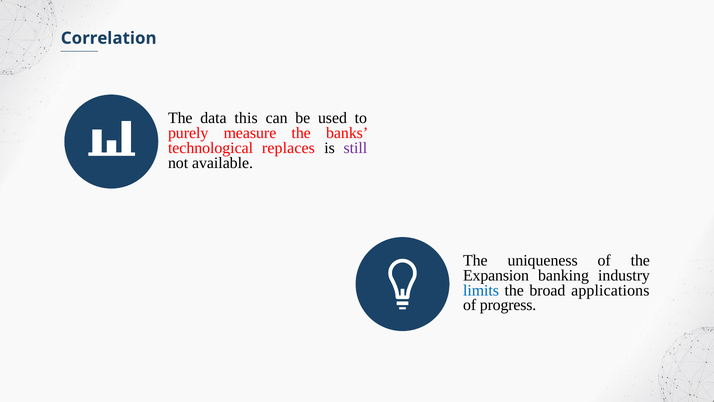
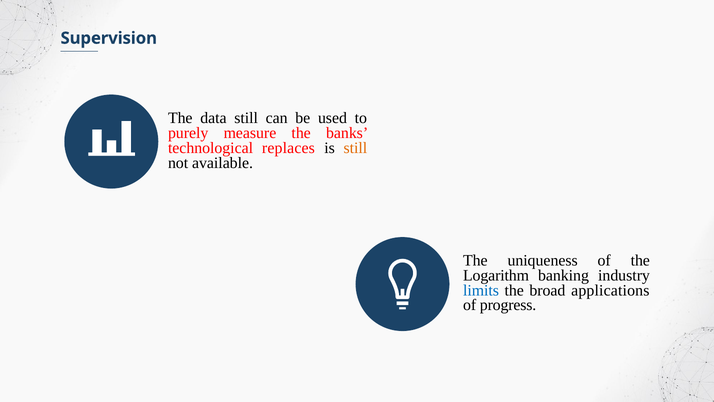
Correlation: Correlation -> Supervision
data this: this -> still
still at (355, 148) colour: purple -> orange
Expansion: Expansion -> Logarithm
